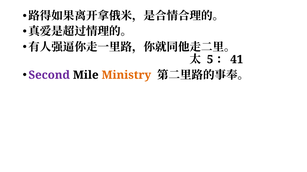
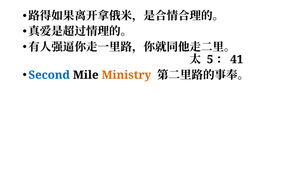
Second colour: purple -> blue
